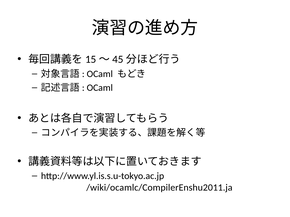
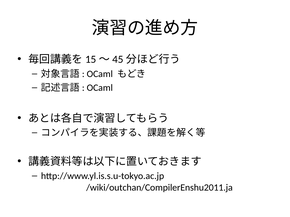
/wiki/ocamlc/CompilerEnshu2011.ja: /wiki/ocamlc/CompilerEnshu2011.ja -> /wiki/outchan/CompilerEnshu2011.ja
